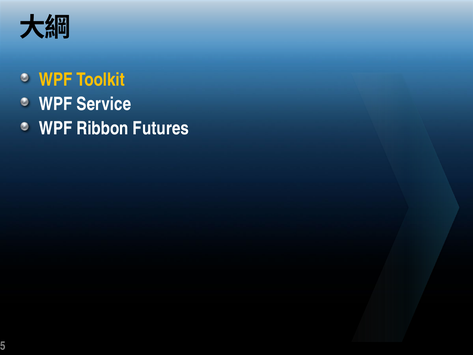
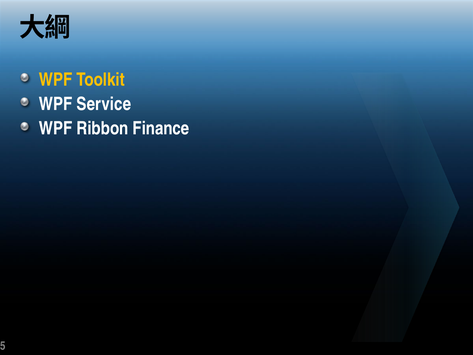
Futures: Futures -> Finance
